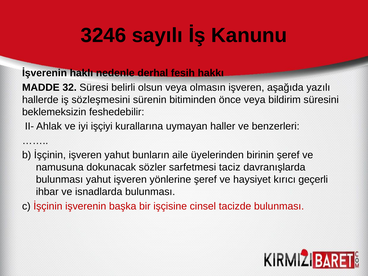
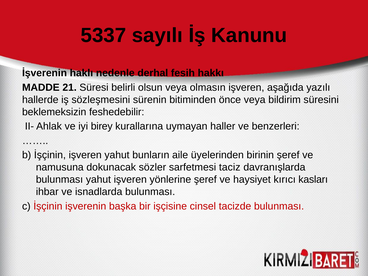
3246: 3246 -> 5337
32: 32 -> 21
işçiyi: işçiyi -> birey
geçerli: geçerli -> kasları
